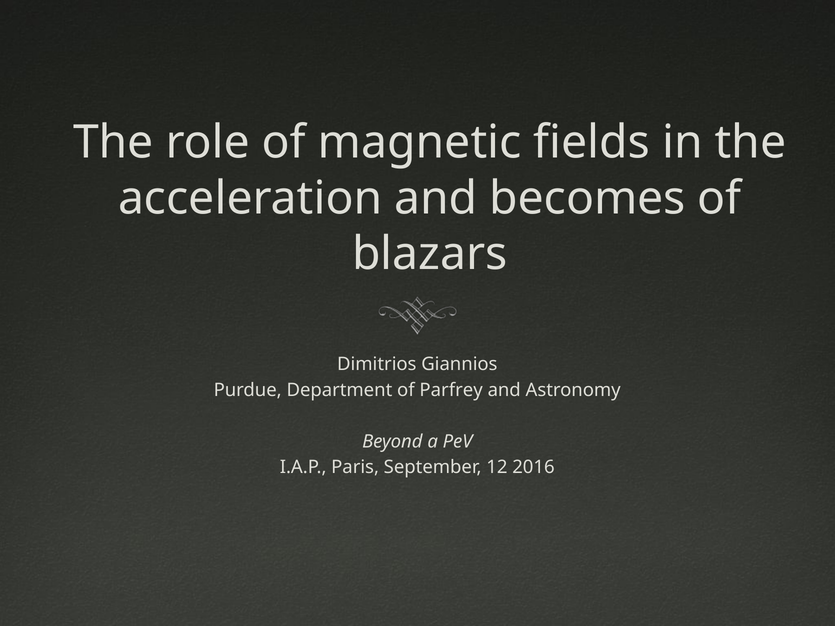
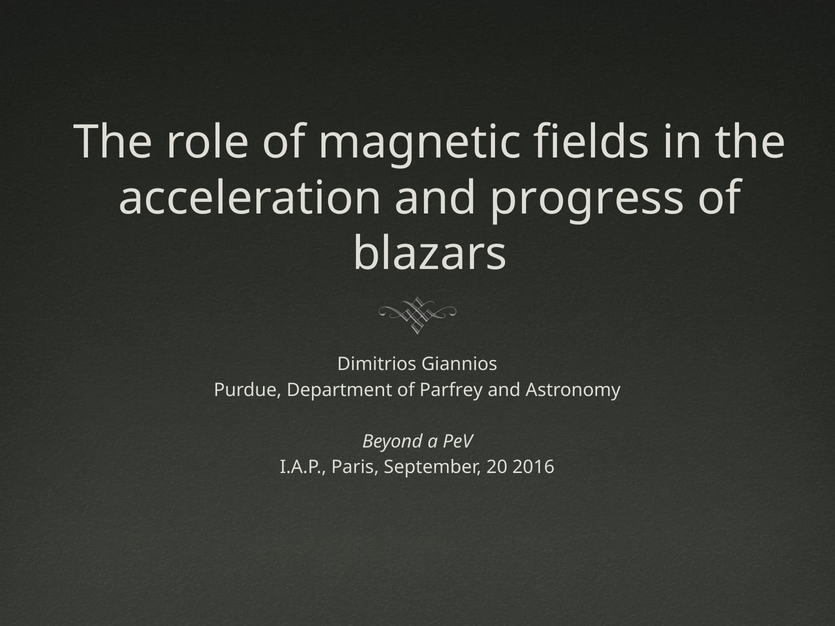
becomes: becomes -> progress
12: 12 -> 20
